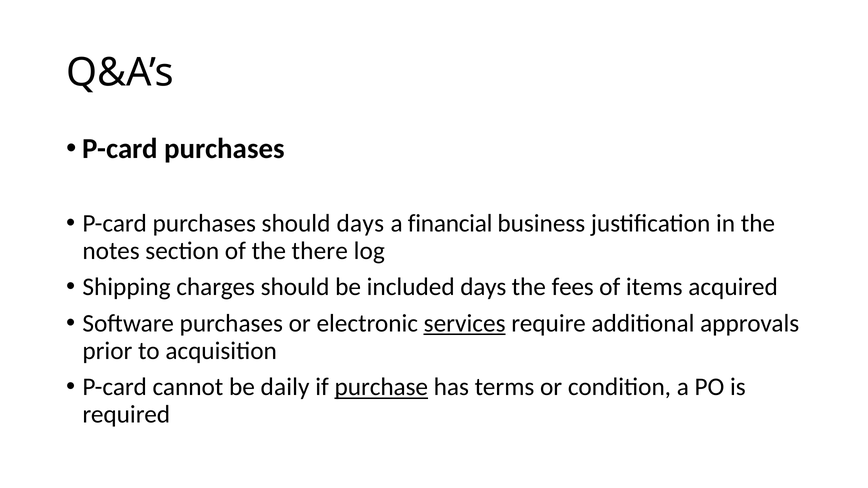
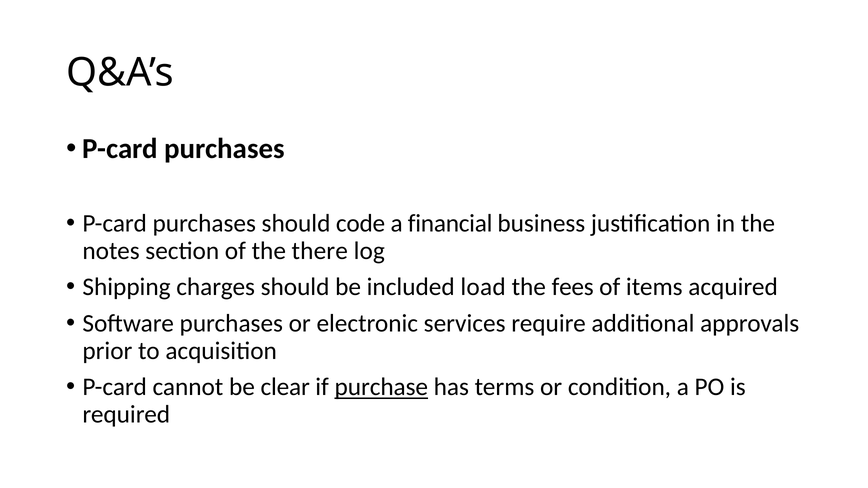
should days: days -> code
included days: days -> load
services underline: present -> none
daily: daily -> clear
